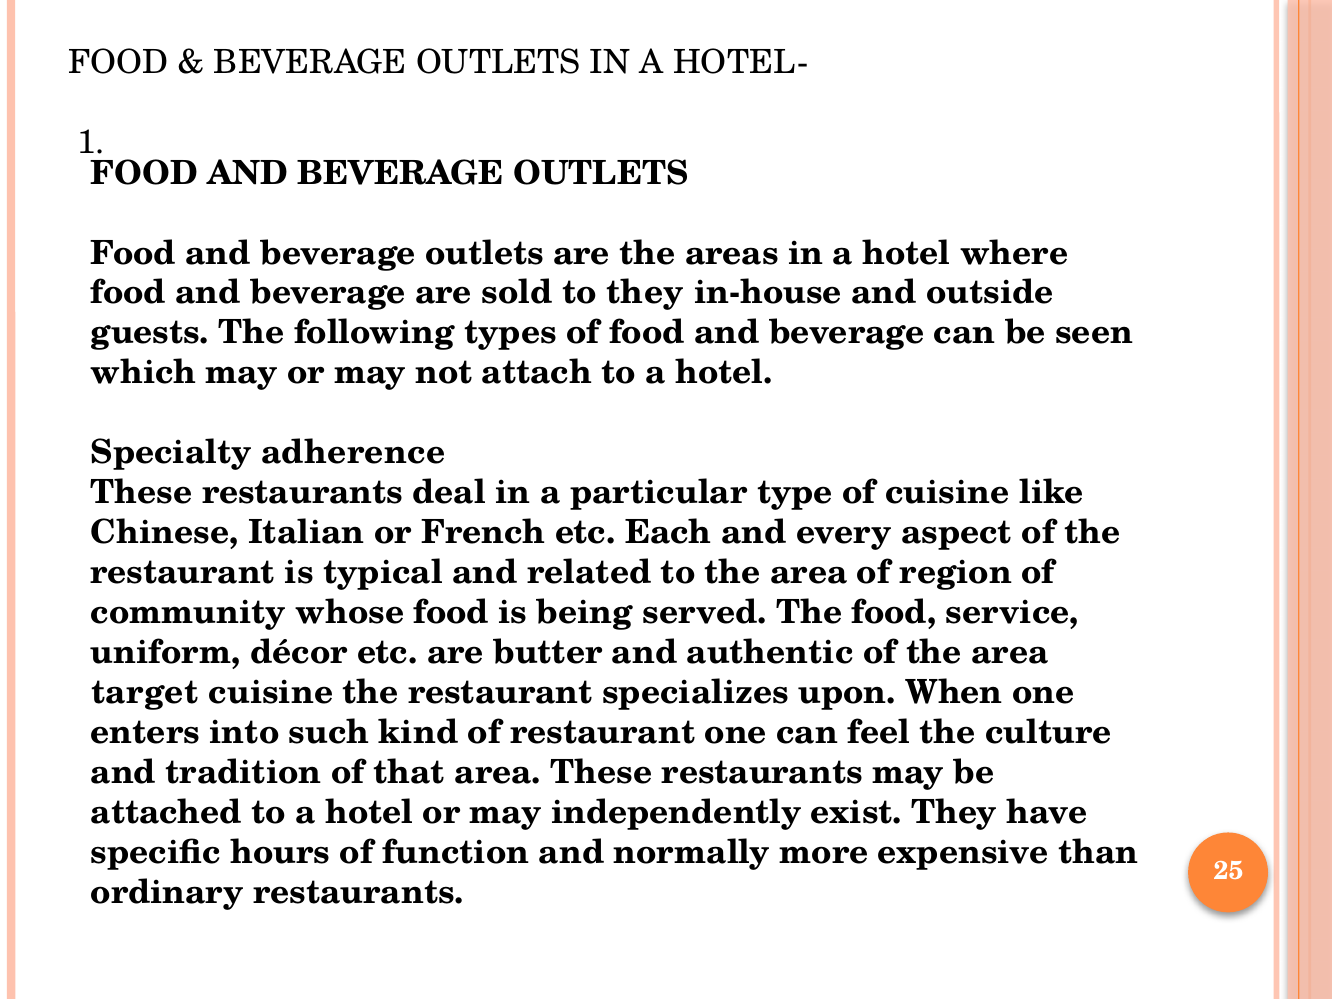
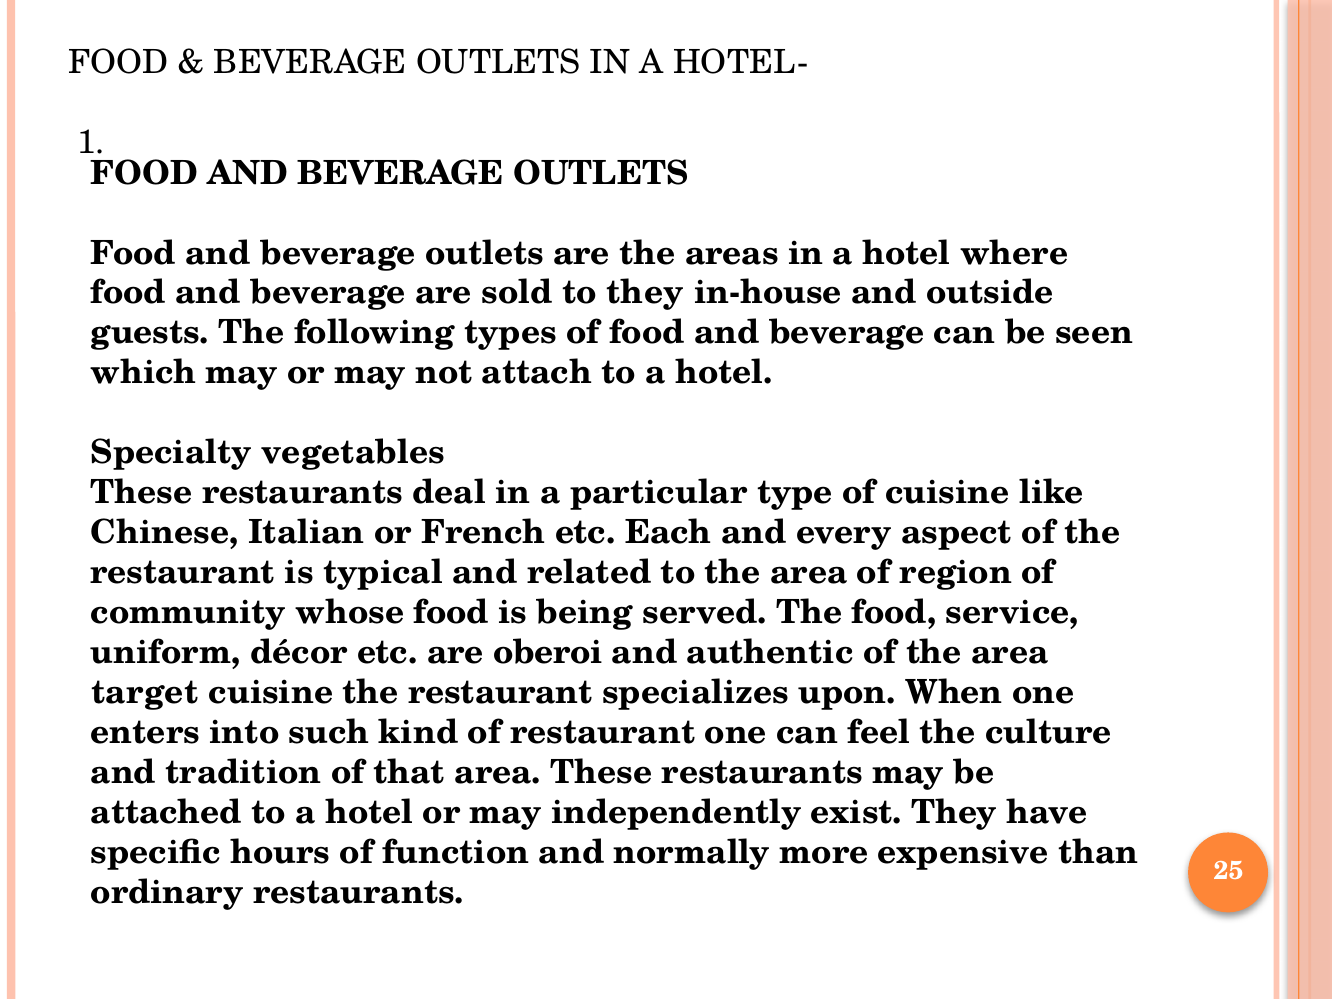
adherence: adherence -> vegetables
butter: butter -> oberoi
